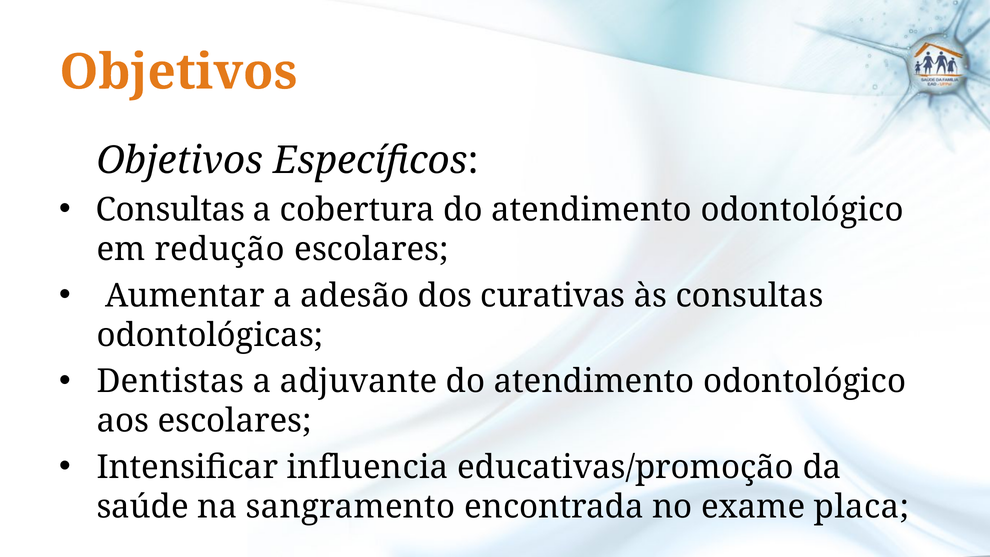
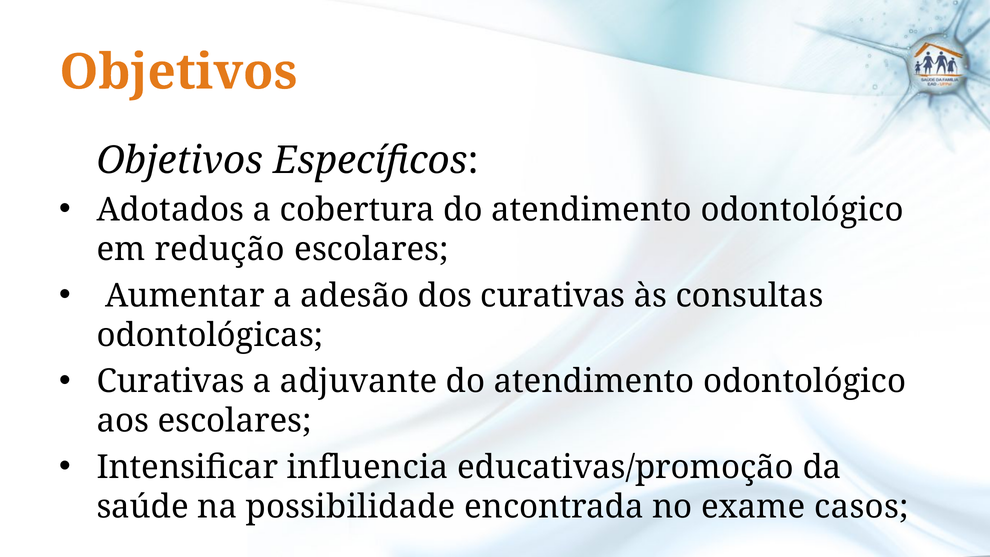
Consultas at (171, 210): Consultas -> Adotados
Dentistas at (170, 381): Dentistas -> Curativas
sangramento: sangramento -> possibilidade
placa: placa -> casos
